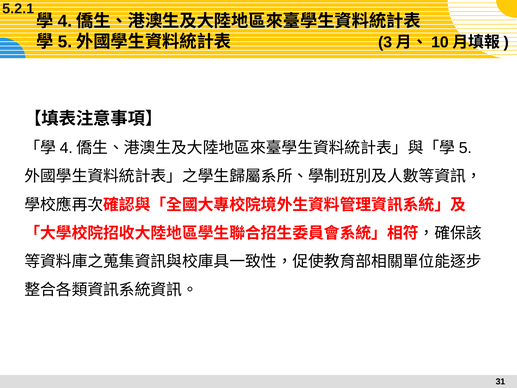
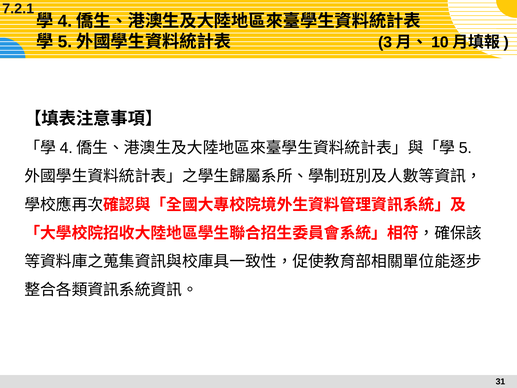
5.2.1: 5.2.1 -> 7.2.1
